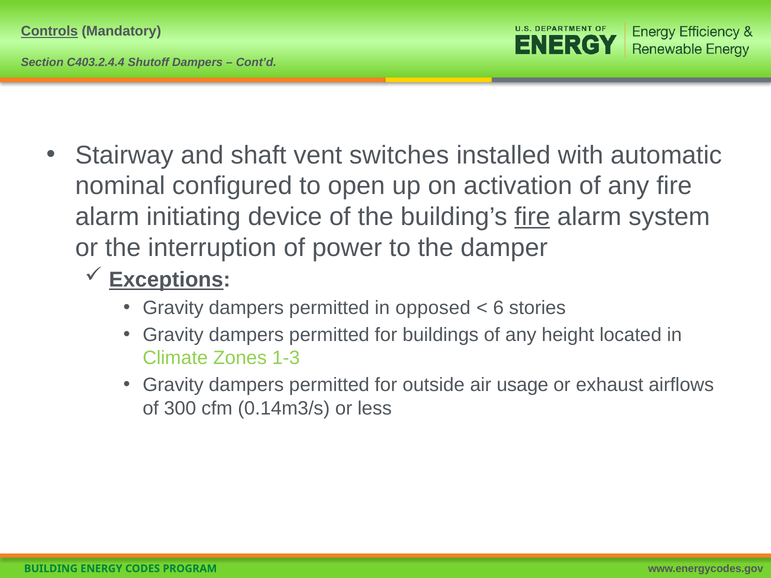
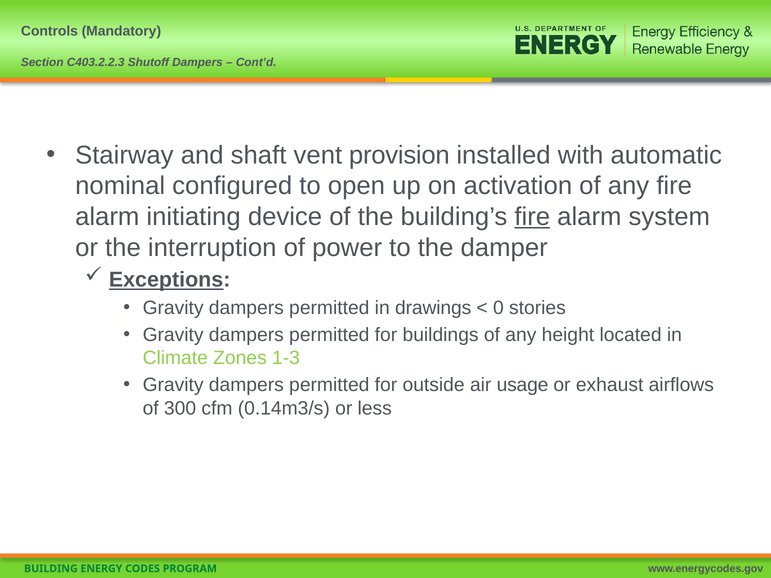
Controls underline: present -> none
C403.2.4.4: C403.2.4.4 -> C403.2.2.3
switches: switches -> provision
opposed: opposed -> drawings
6: 6 -> 0
